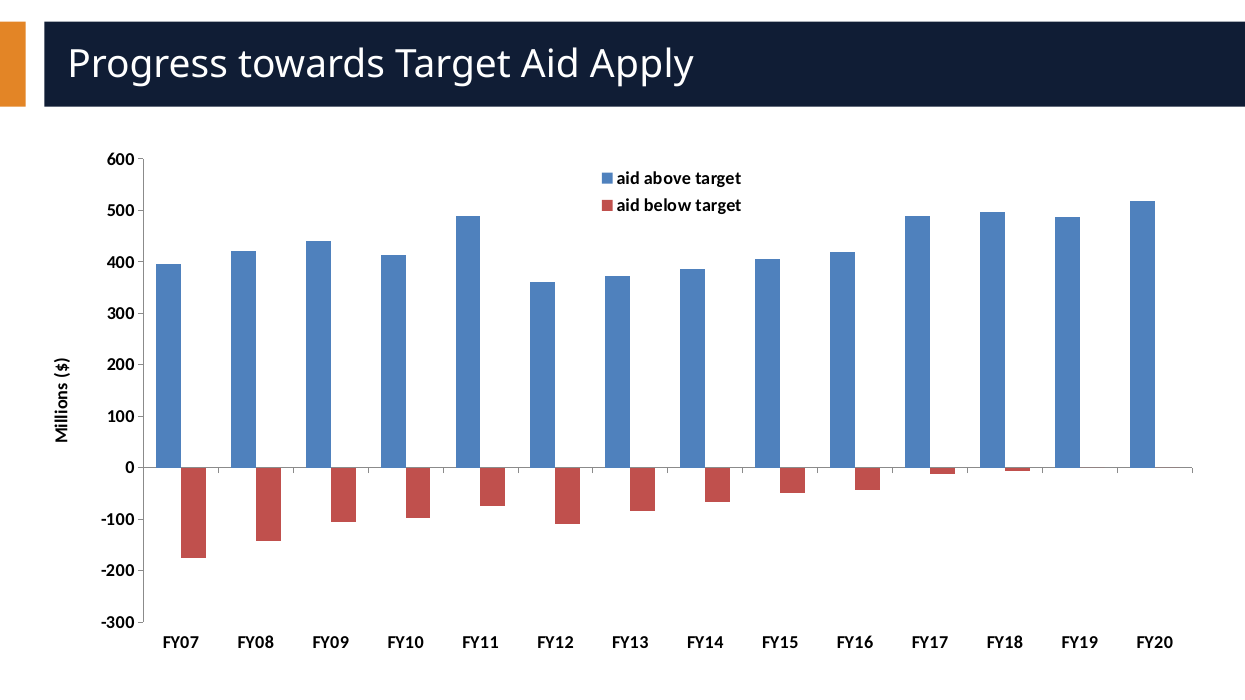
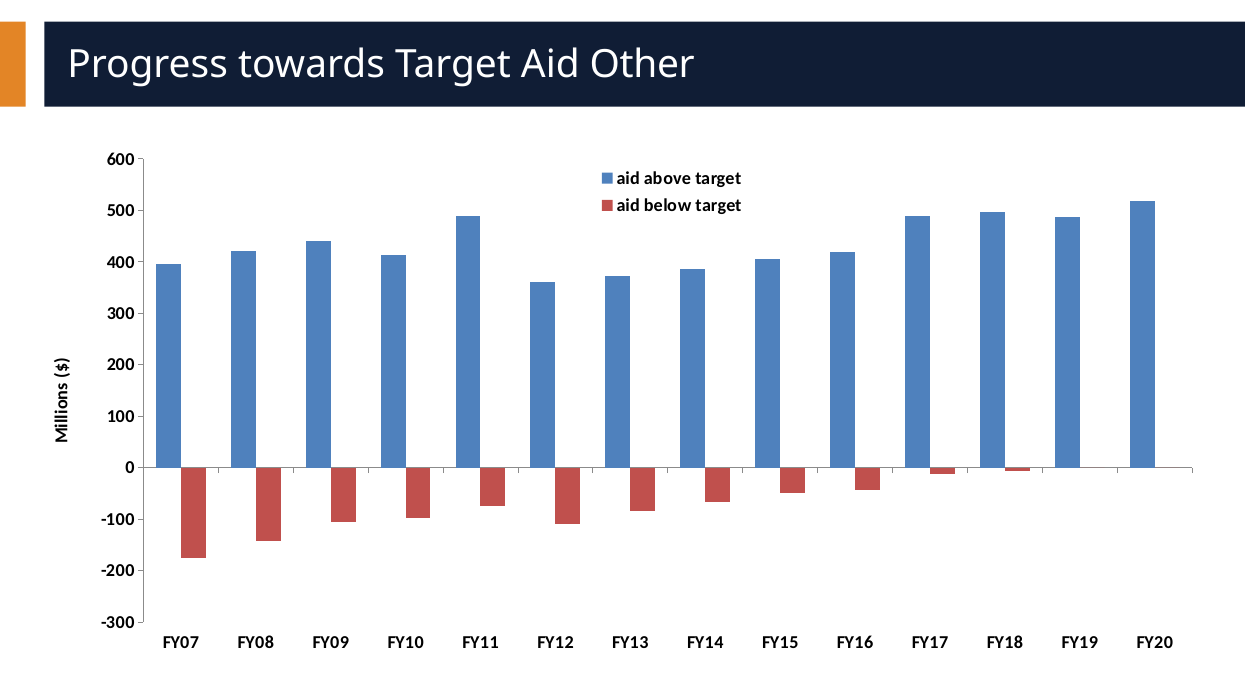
Apply: Apply -> Other
